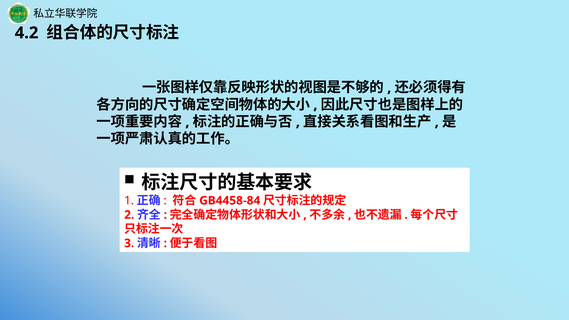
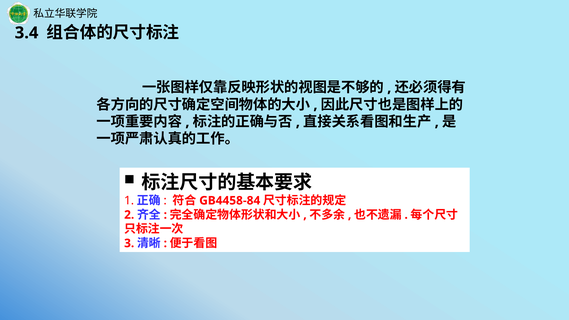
4.2: 4.2 -> 3.4
